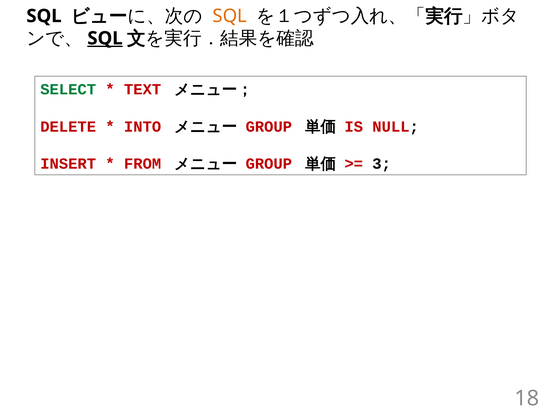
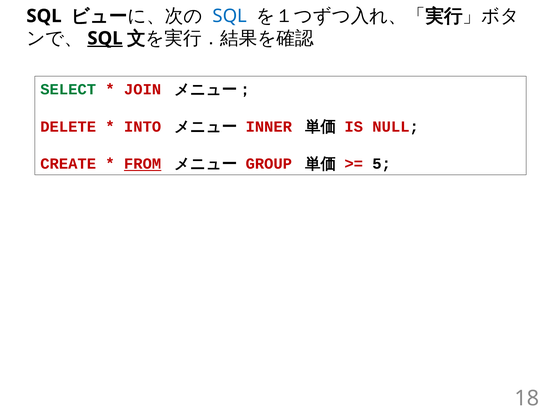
SQL at (230, 16) colour: orange -> blue
TEXT: TEXT -> JOIN
GROUP at (269, 127): GROUP -> INNER
INSERT: INSERT -> CREATE
FROM underline: none -> present
3: 3 -> 5
